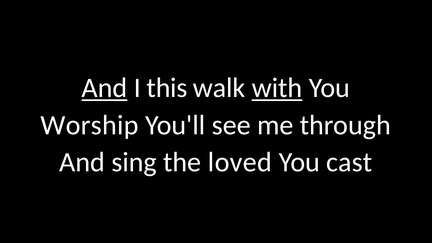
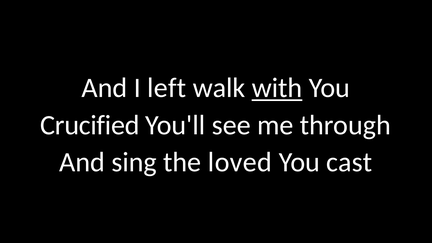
And at (105, 88) underline: present -> none
this: this -> left
Worship: Worship -> Crucified
